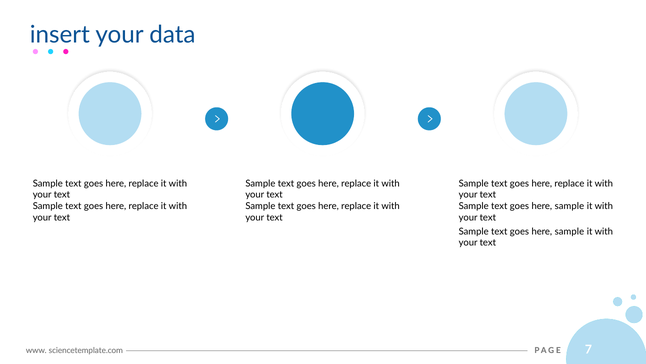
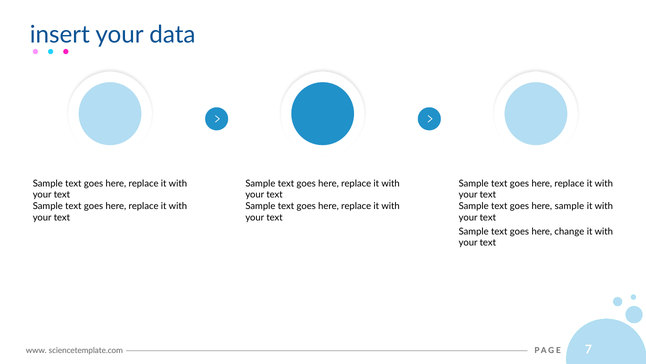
sample at (569, 231): sample -> change
